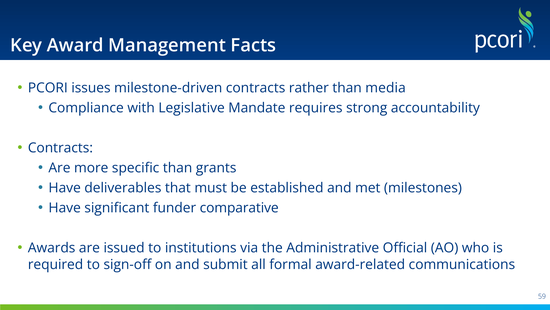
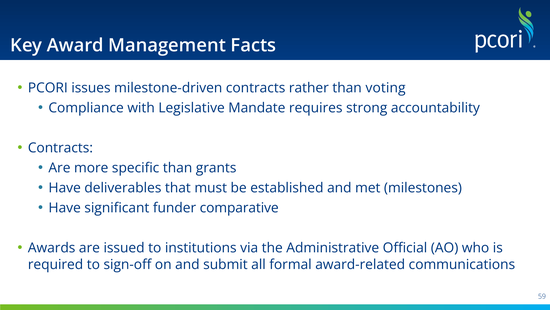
media: media -> voting
